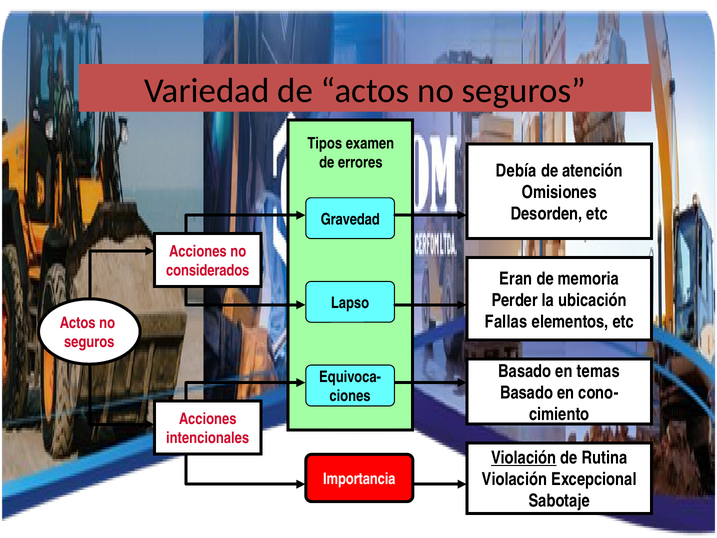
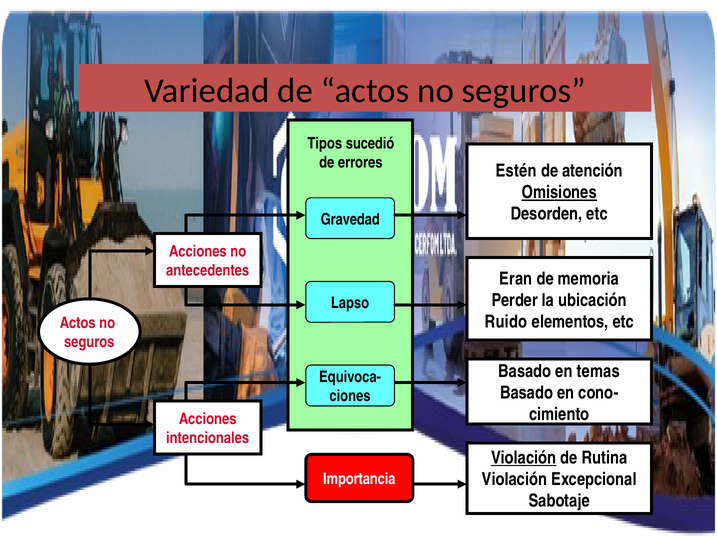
examen: examen -> sucedió
Debía: Debía -> Estén
Omisiones underline: none -> present
considerados: considerados -> antecedentes
Fallas: Fallas -> Ruido
